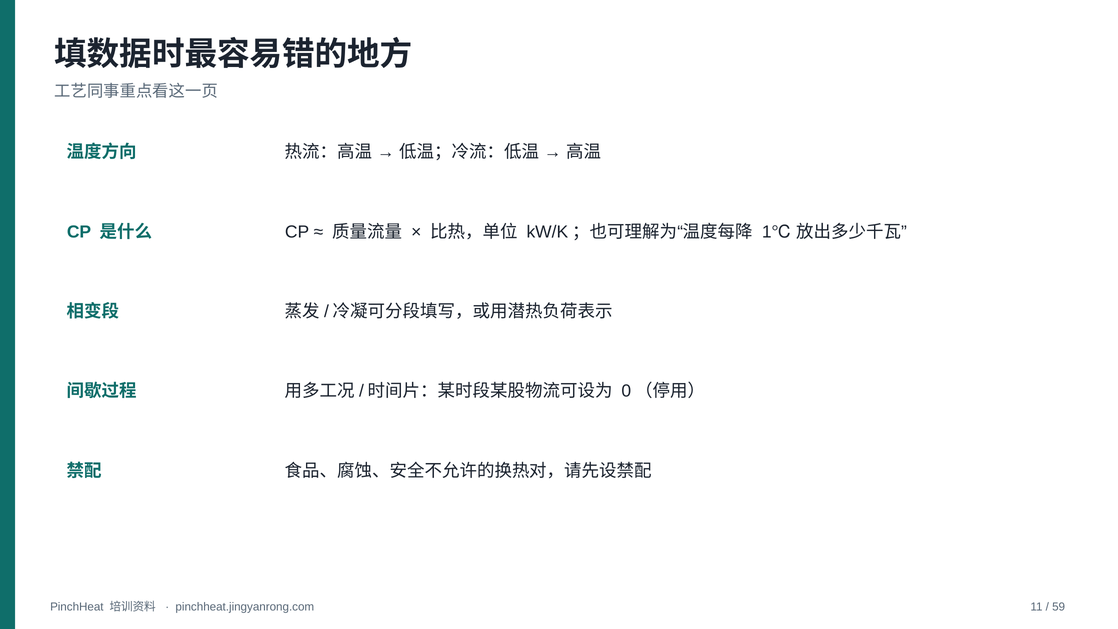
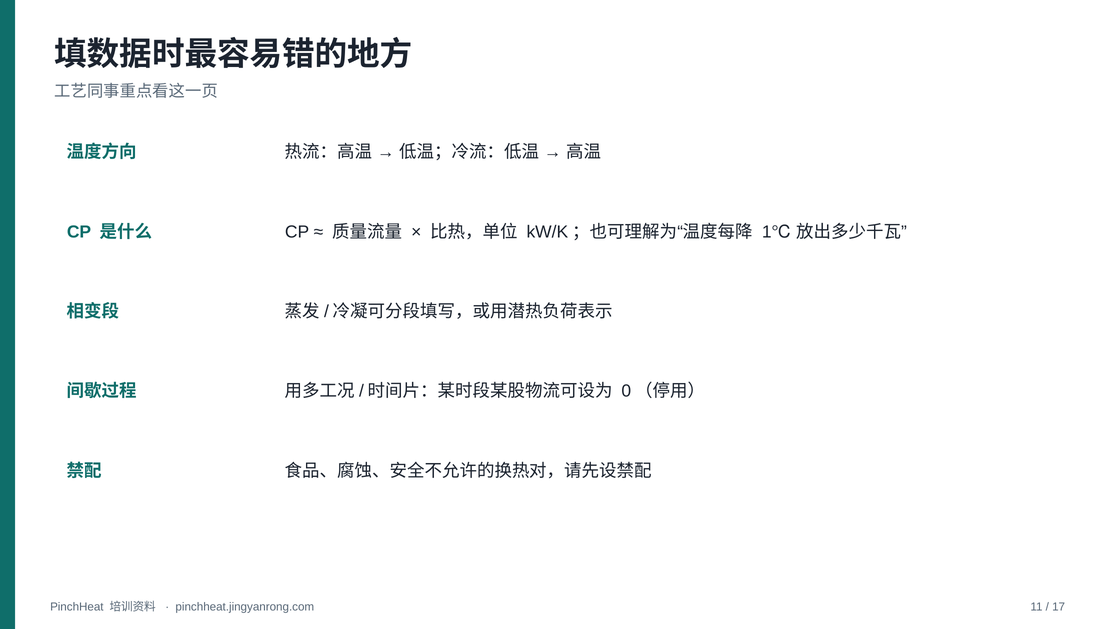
59: 59 -> 17
